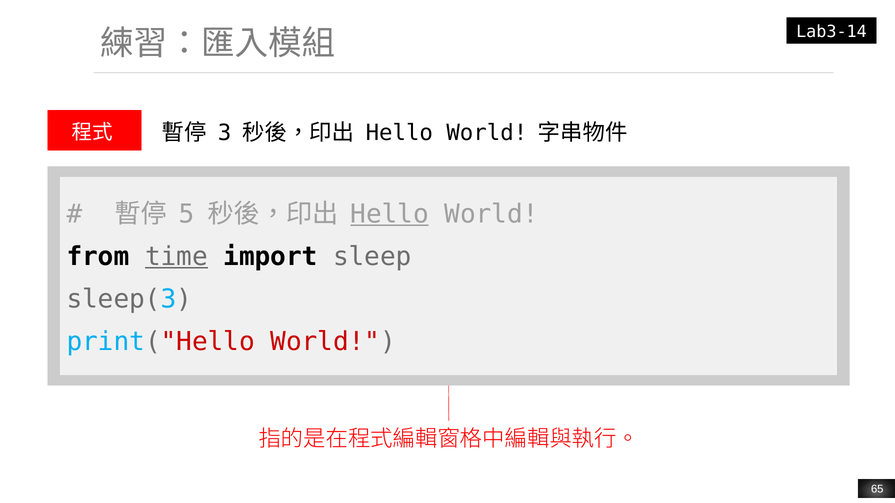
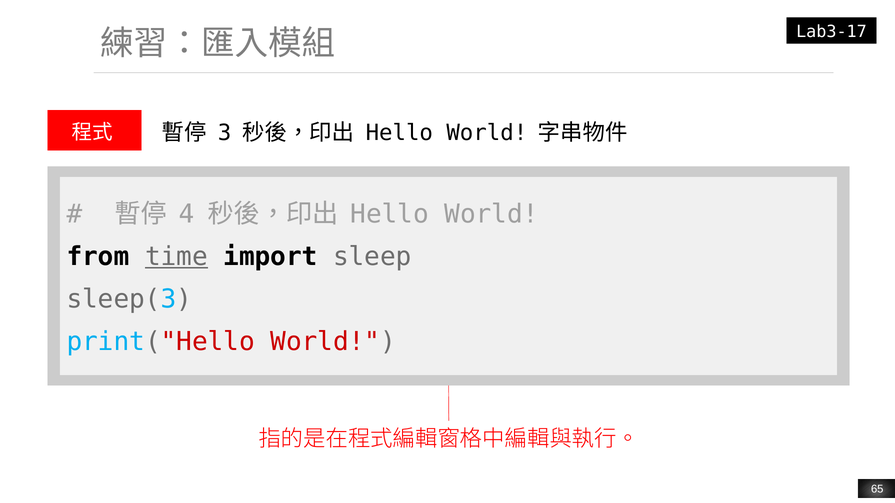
Lab3-14: Lab3-14 -> Lab3-17
5: 5 -> 4
Hello at (390, 214) underline: present -> none
